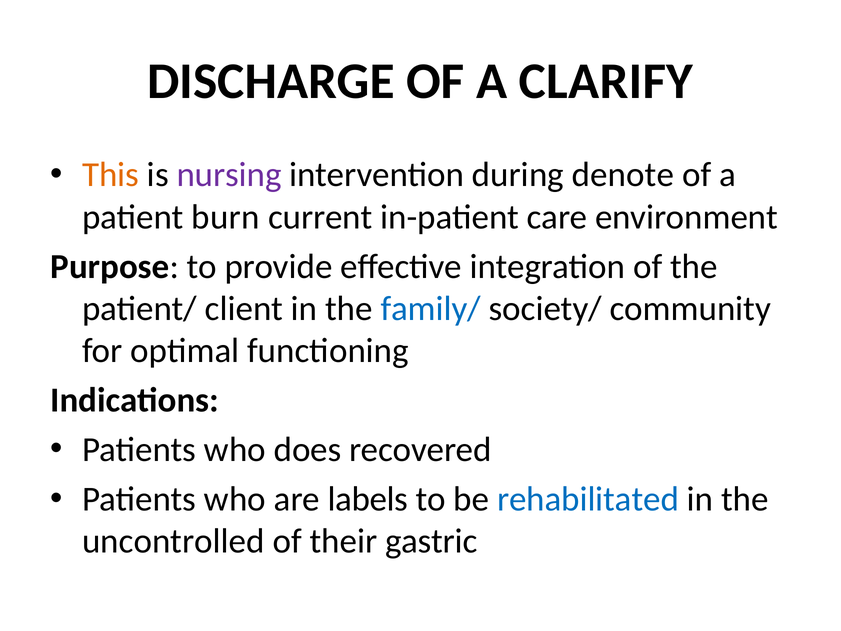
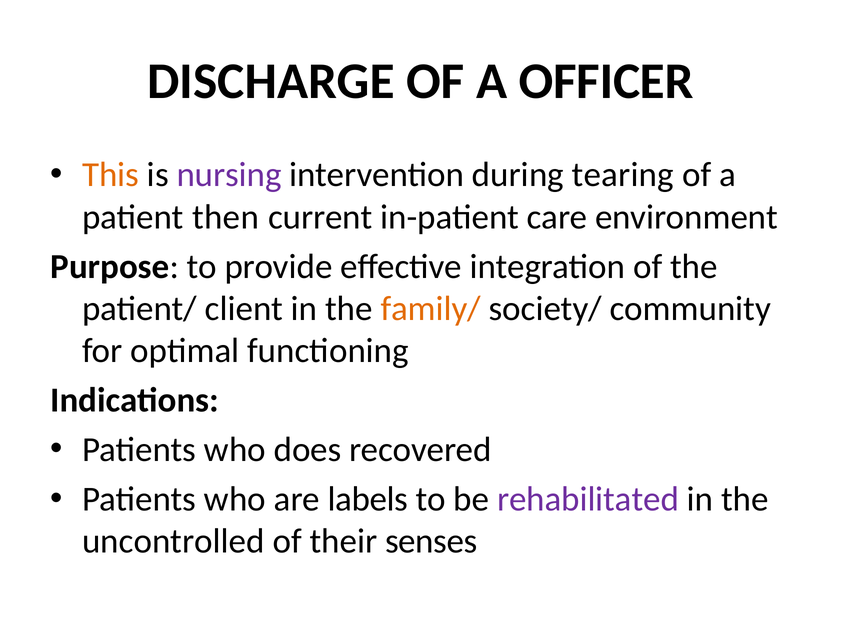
CLARIFY: CLARIFY -> OFFICER
denote: denote -> tearing
burn: burn -> then
family/ colour: blue -> orange
rehabilitated colour: blue -> purple
gastric: gastric -> senses
